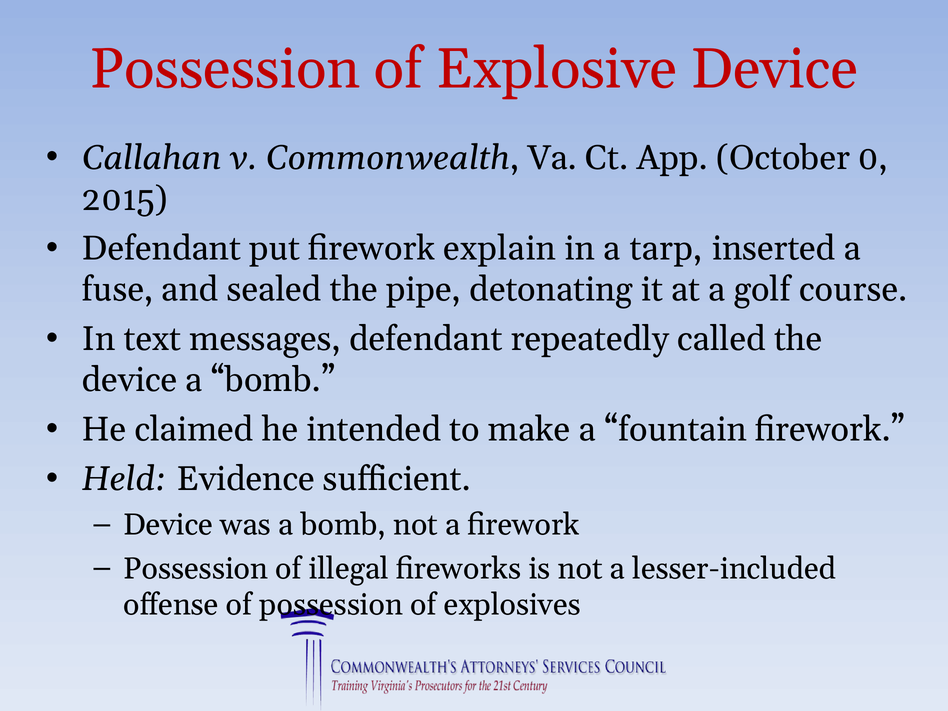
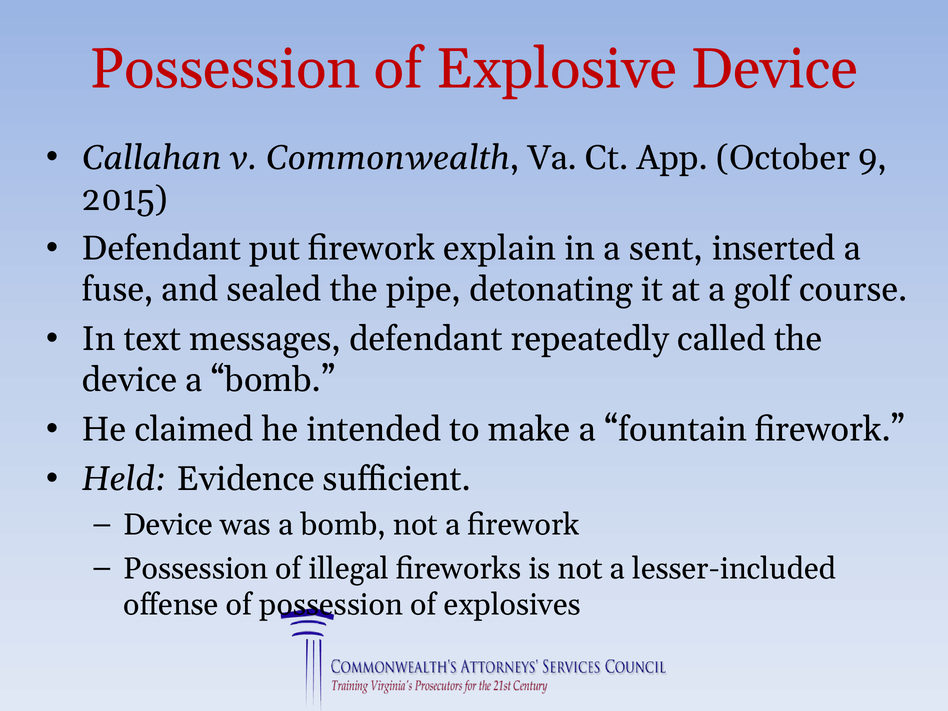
0: 0 -> 9
tarp: tarp -> sent
